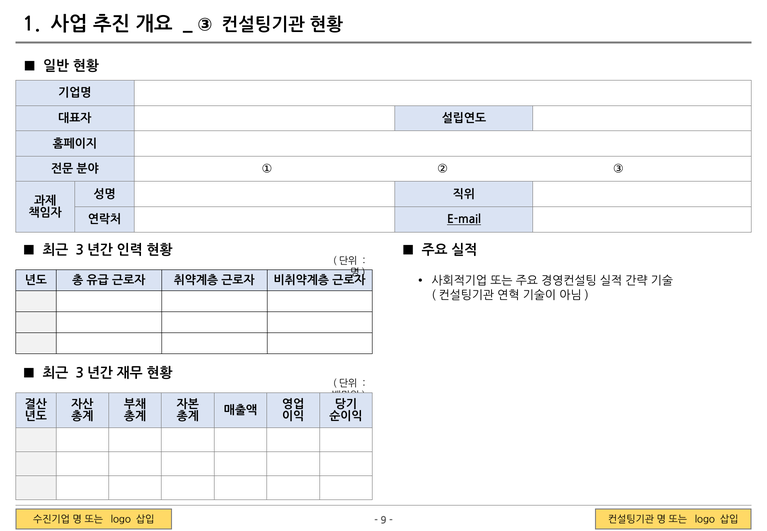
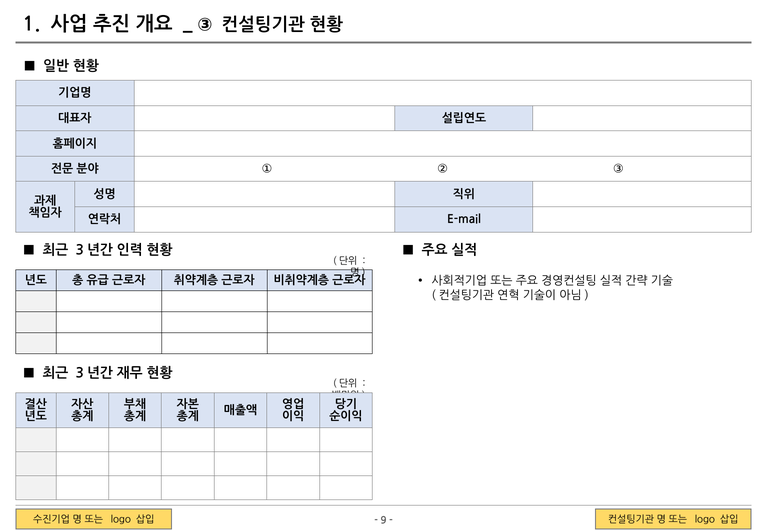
E-mail underline: present -> none
